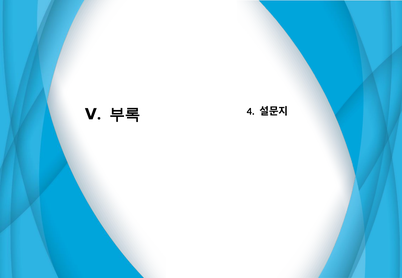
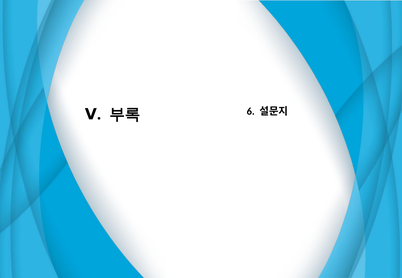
4: 4 -> 6
